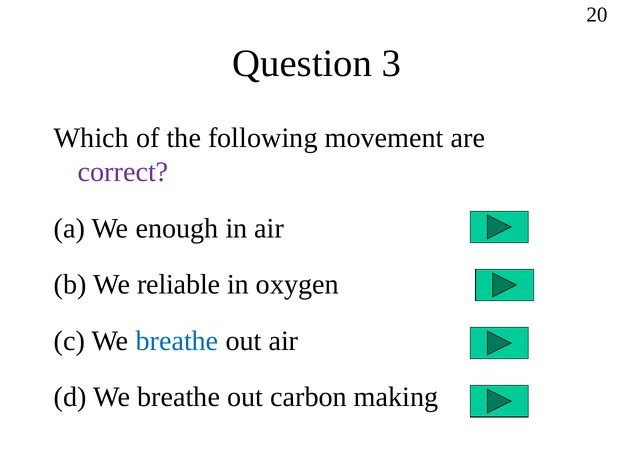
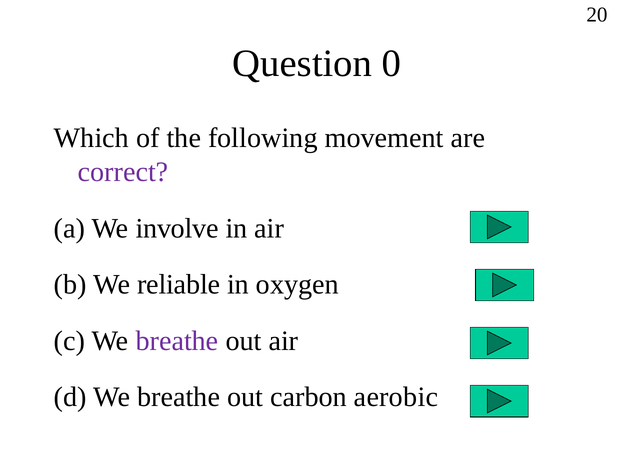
3: 3 -> 0
enough: enough -> involve
breathe at (177, 341) colour: blue -> purple
making: making -> aerobic
